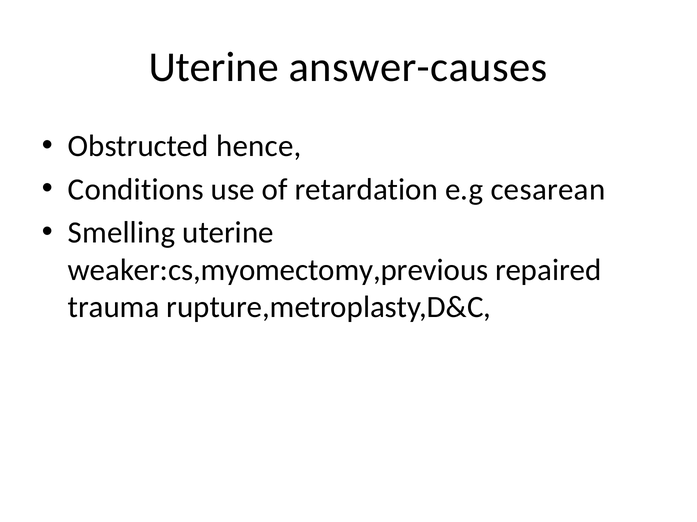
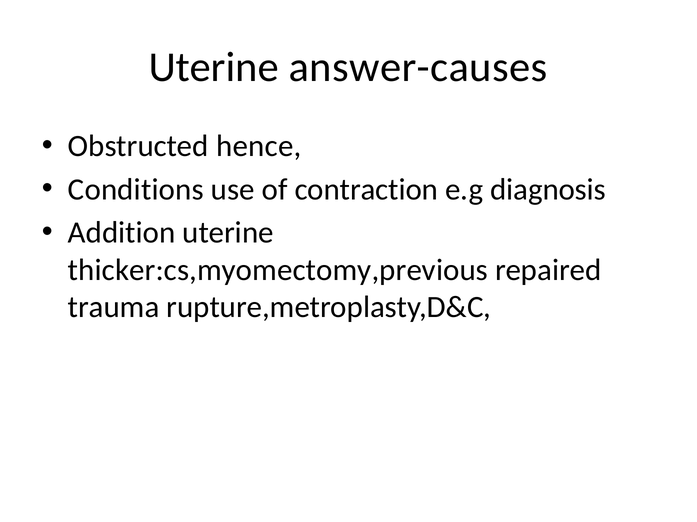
retardation: retardation -> contraction
cesarean: cesarean -> diagnosis
Smelling: Smelling -> Addition
weaker:cs,myomectomy,previous: weaker:cs,myomectomy,previous -> thicker:cs,myomectomy,previous
